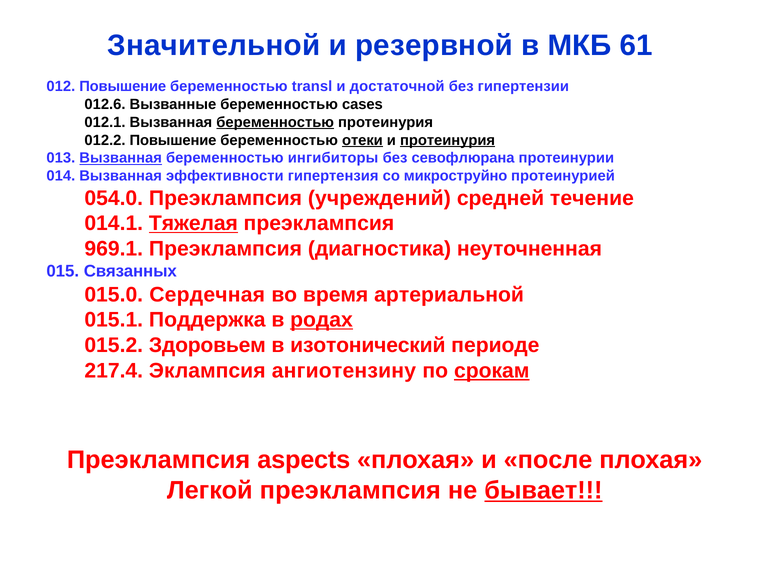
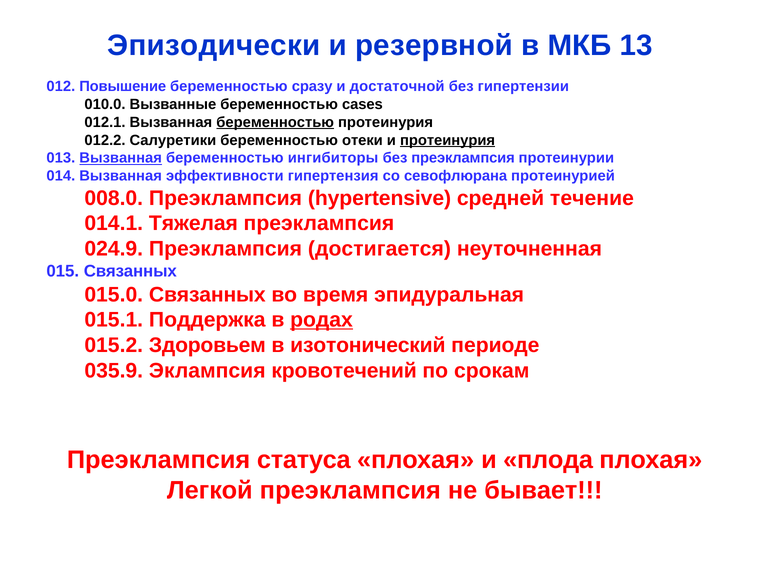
Значительной: Значительной -> Эпизодически
61: 61 -> 13
transl: transl -> сразу
012.6: 012.6 -> 010.0
012.2 Повышение: Повышение -> Салуретики
отеки underline: present -> none
без севофлюрана: севофлюрана -> преэклампсия
микроструйно: микроструйно -> севофлюрана
054.0: 054.0 -> 008.0
учреждений: учреждений -> hypertensive
Тяжелая underline: present -> none
969.1: 969.1 -> 024.9
диагностика: диагностика -> достигается
015.0 Сердечная: Сердечная -> Связанных
артериальной: артериальной -> эпидуральная
217.4: 217.4 -> 035.9
ангиотензину: ангиотензину -> кровотечений
срокам underline: present -> none
aspects: aspects -> статуса
после: после -> плода
бывает underline: present -> none
